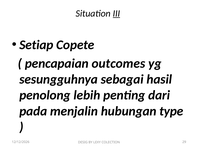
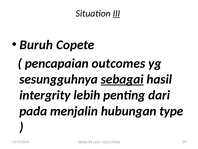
Setiap: Setiap -> Buruh
sebagai underline: none -> present
penolong: penolong -> intergrity
